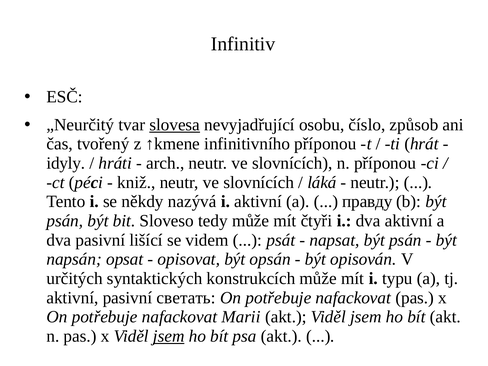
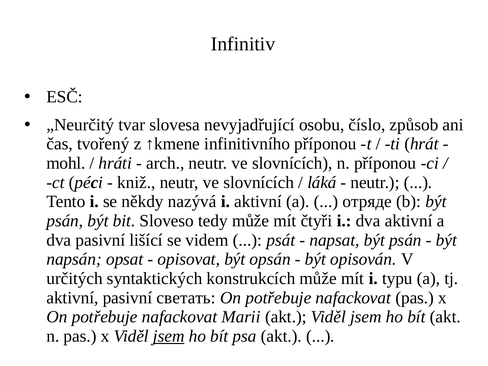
slovesa underline: present -> none
idyly: idyly -> mohl
правду: правду -> отряде
